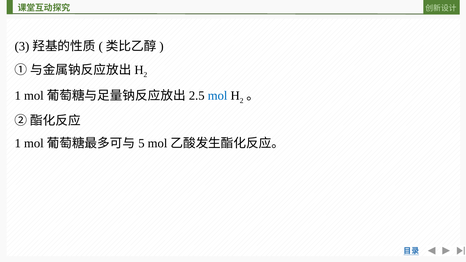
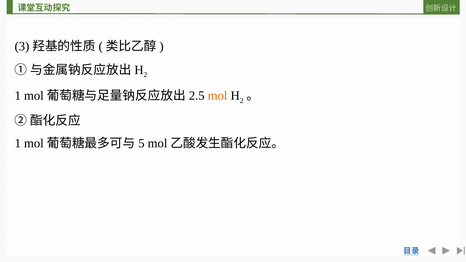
mol colour: blue -> orange
